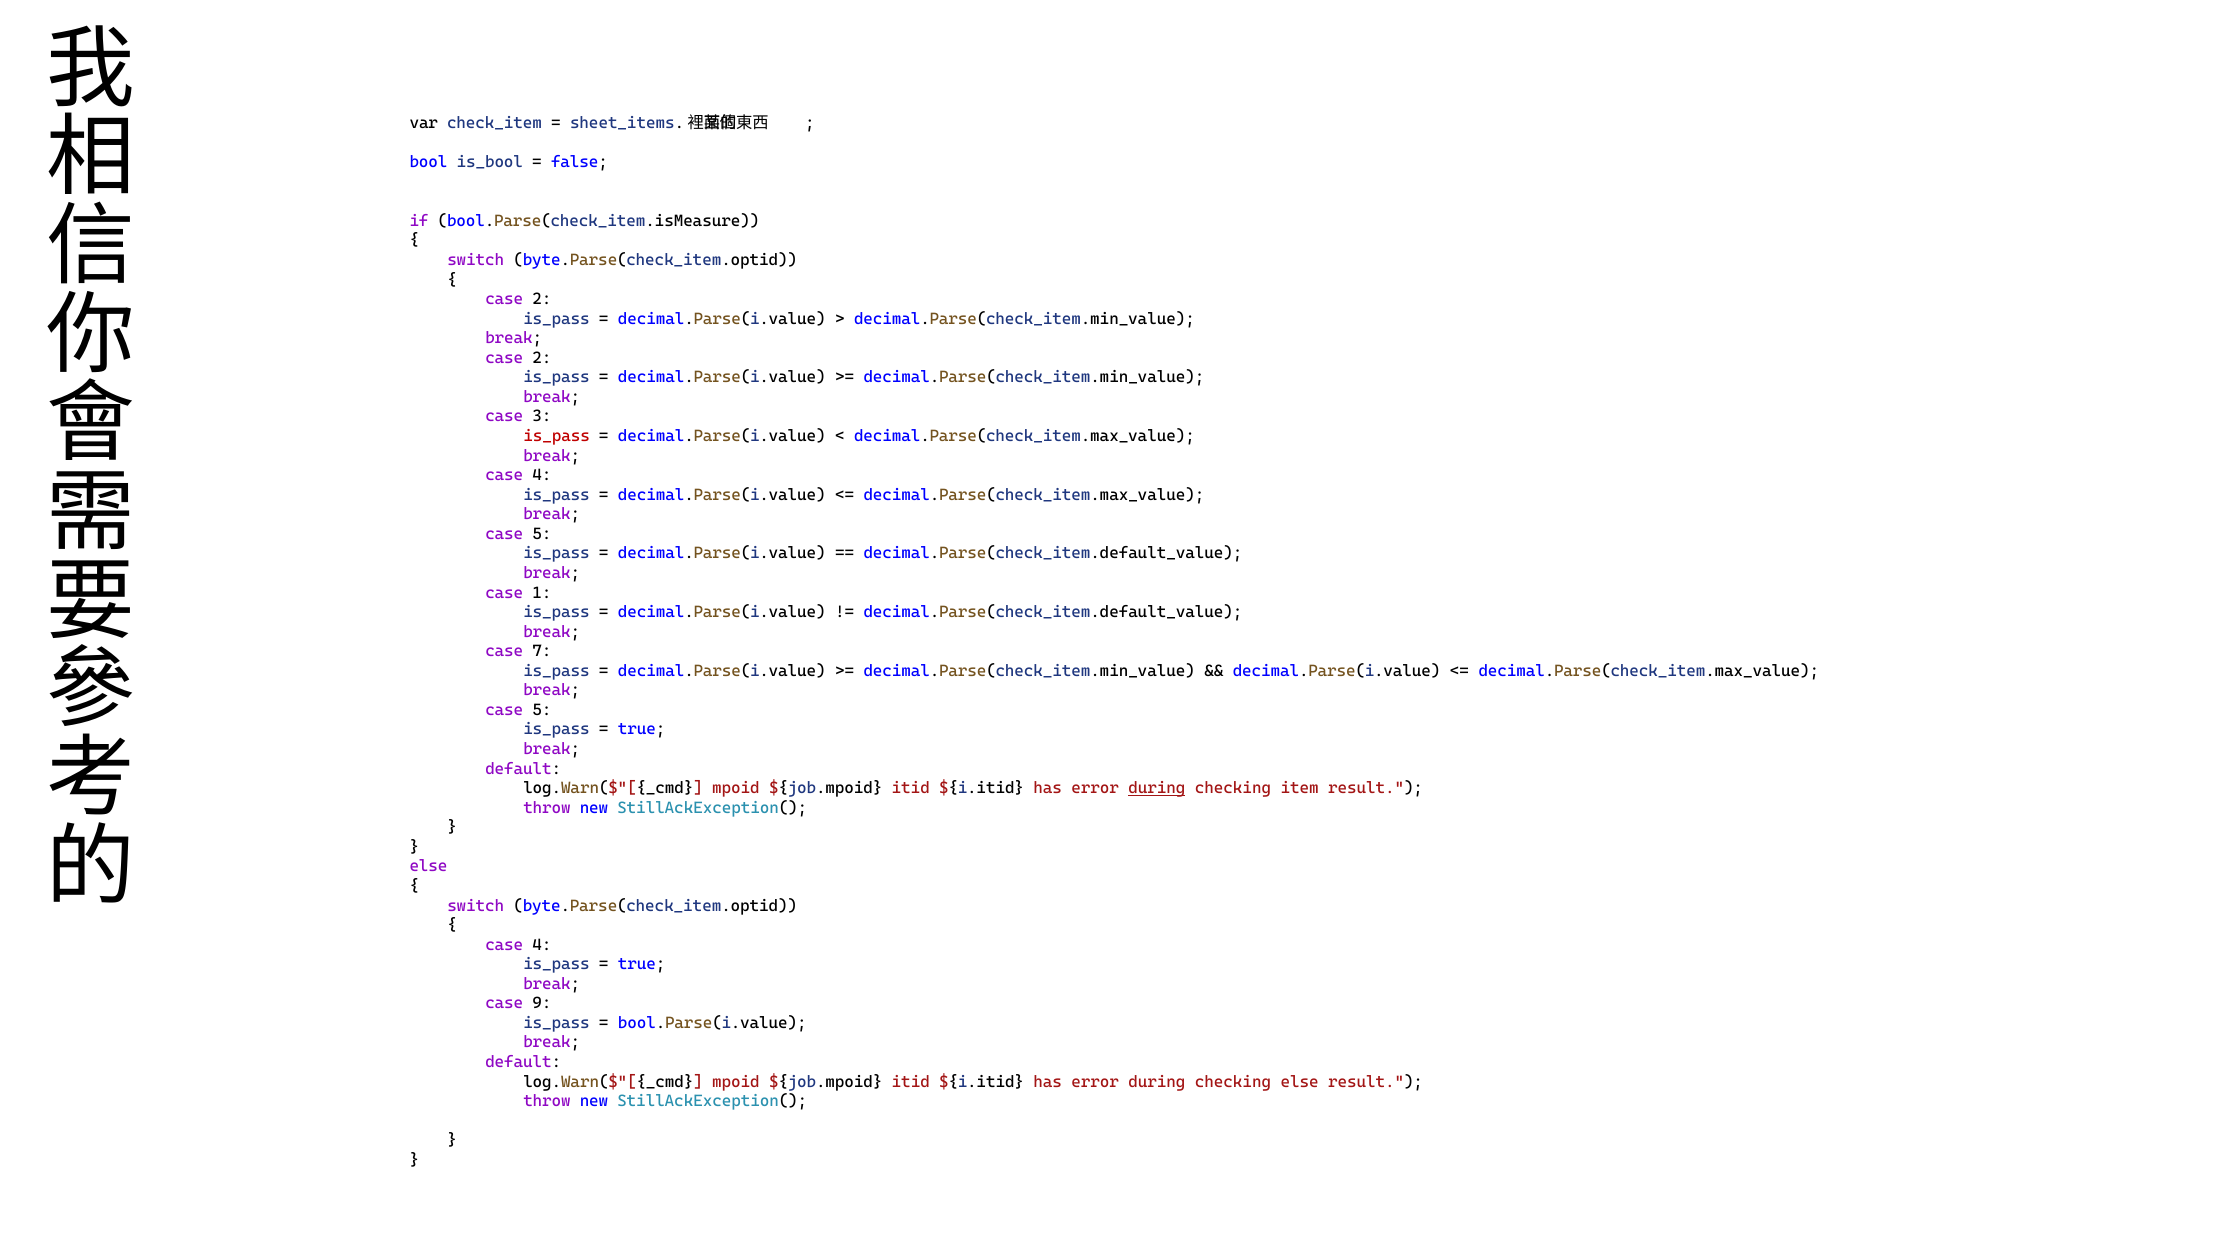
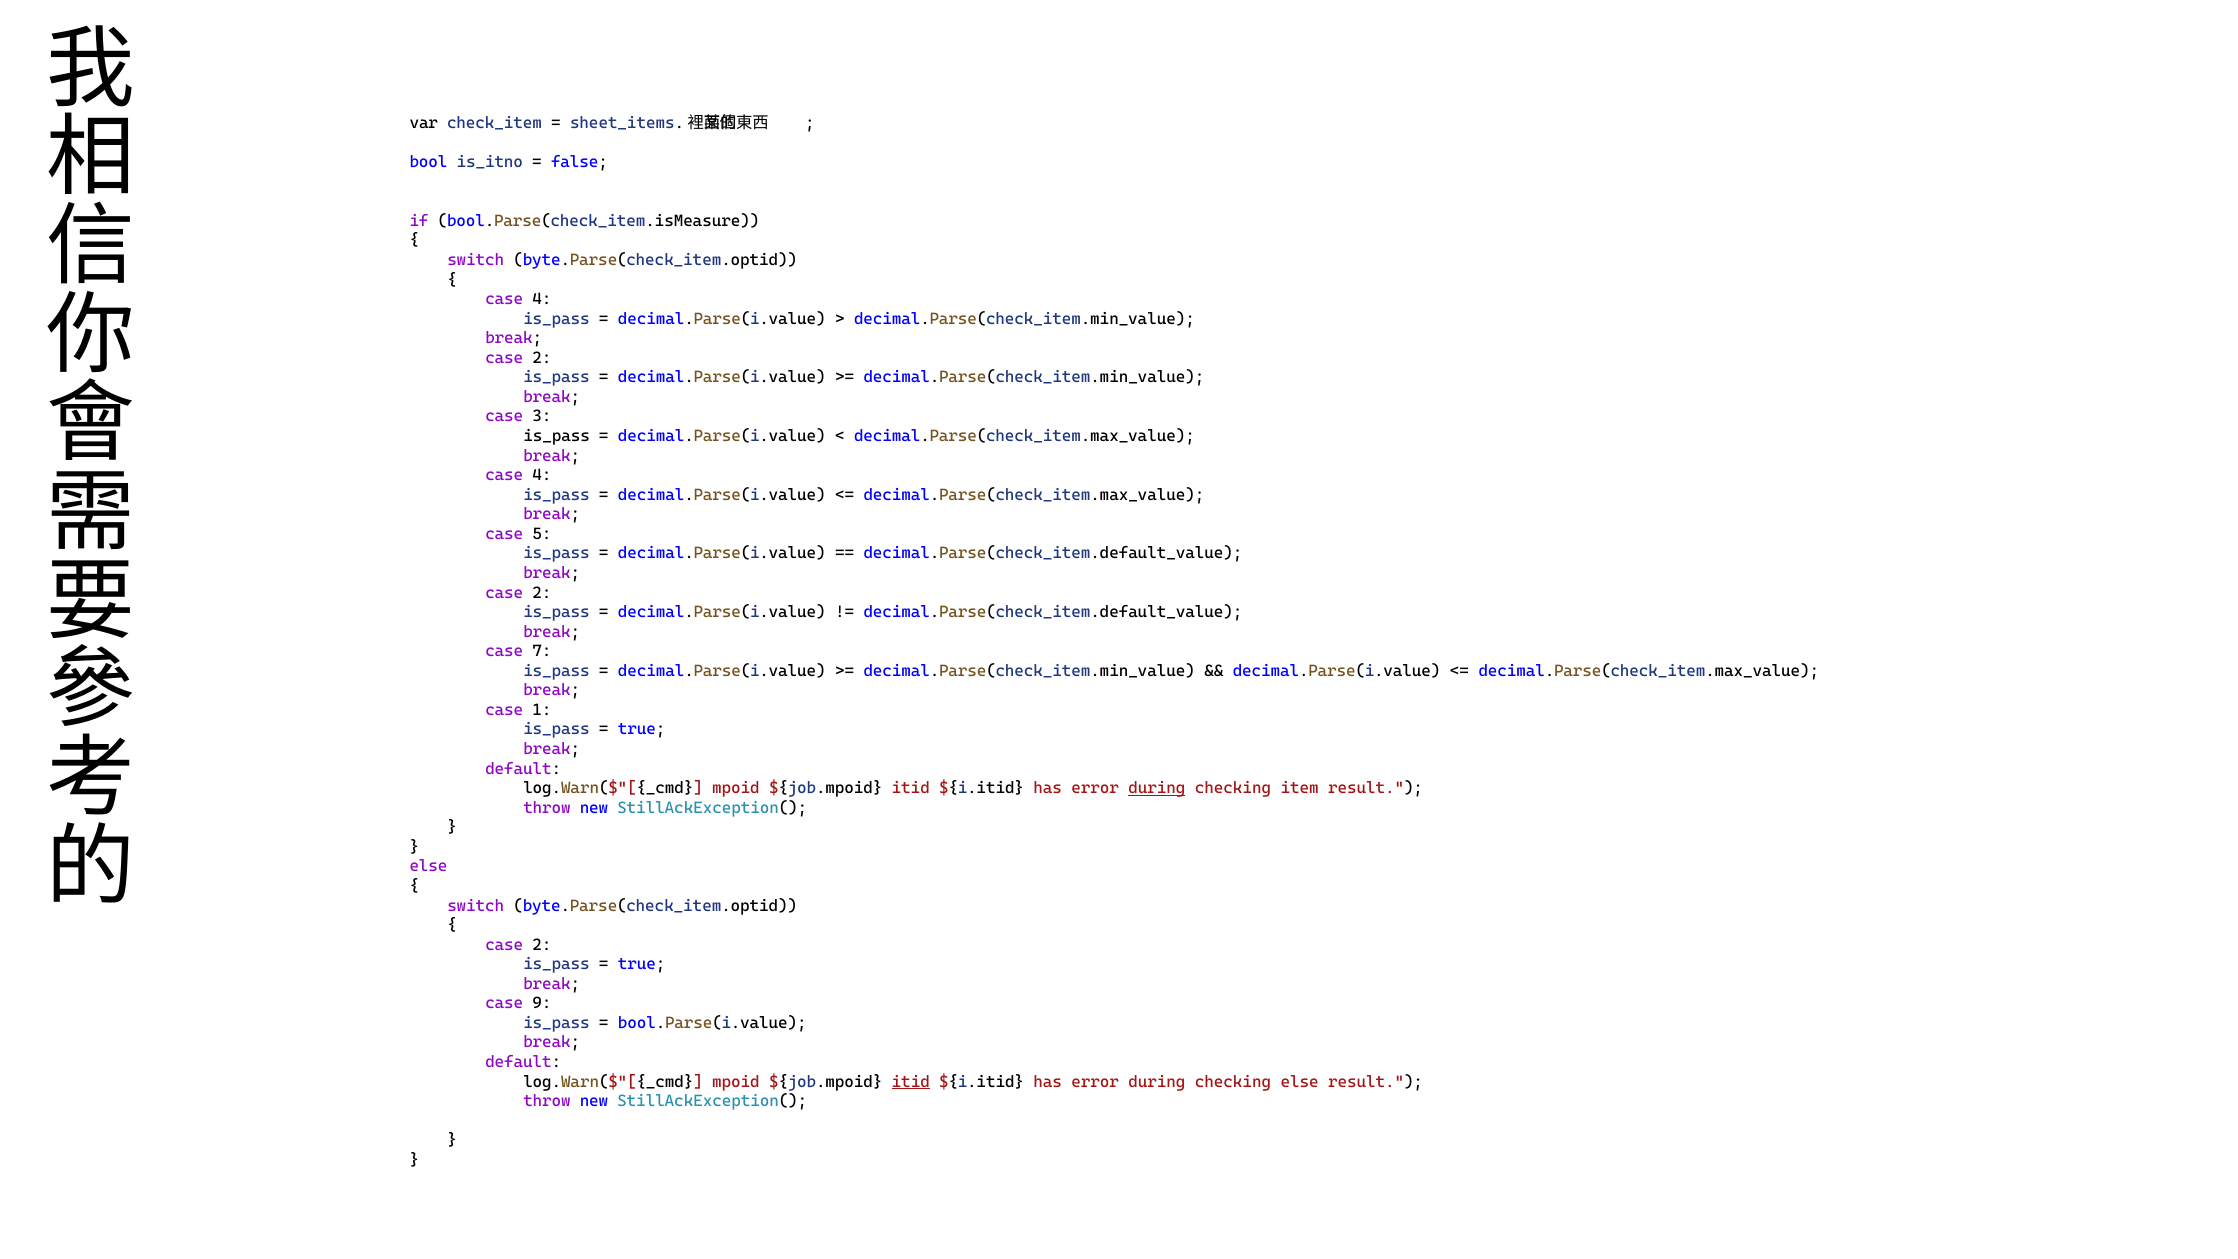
is_bool: is_bool -> is_itno
2 at (542, 299): 2 -> 4
is_pass at (557, 436) colour: red -> black
1 at (542, 593): 1 -> 2
5 at (542, 710): 5 -> 1
4 at (542, 945): 4 -> 2
itid at (911, 1082) underline: none -> present
